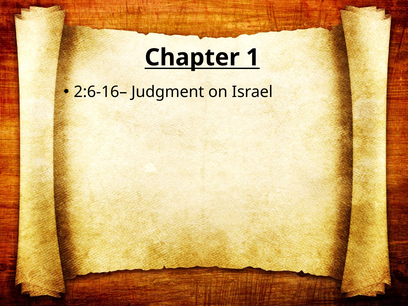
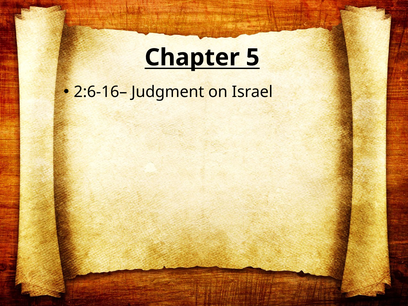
1: 1 -> 5
